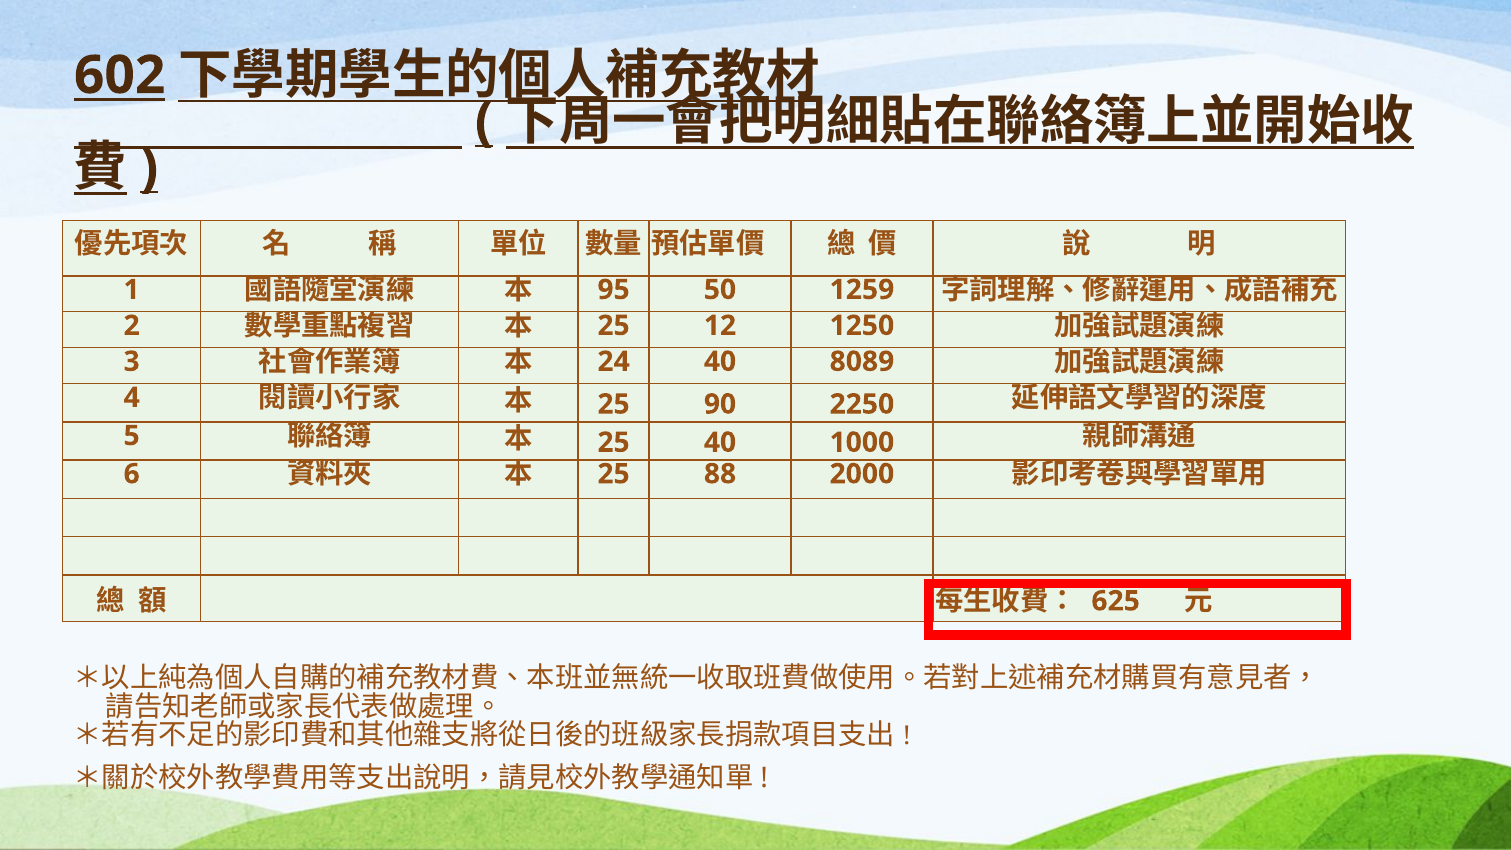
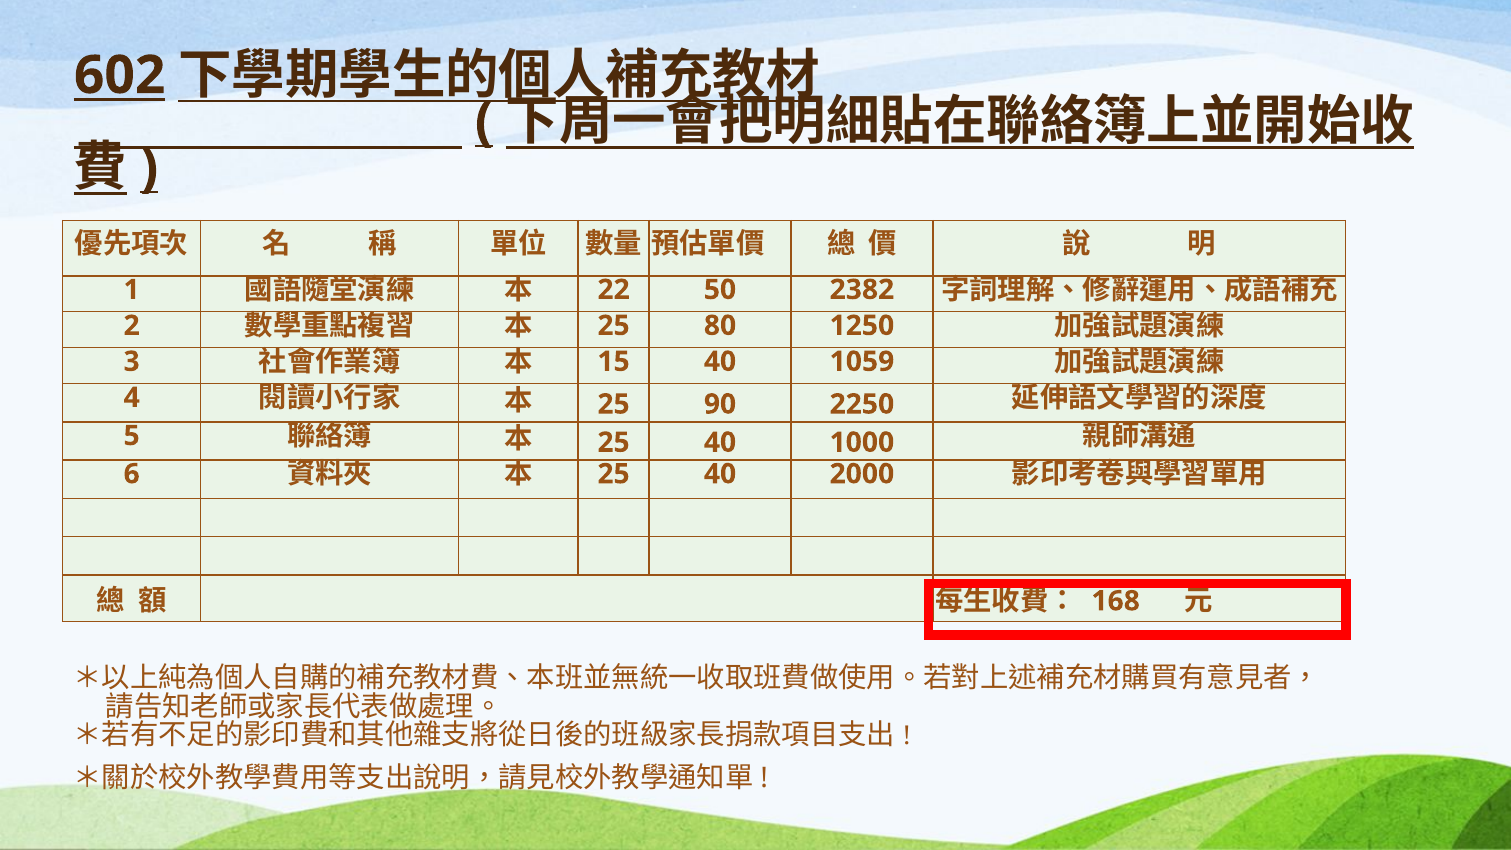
95: 95 -> 22
1259: 1259 -> 2382
12: 12 -> 80
24: 24 -> 15
8089: 8089 -> 1059
88 at (720, 474): 88 -> 40
625: 625 -> 168
